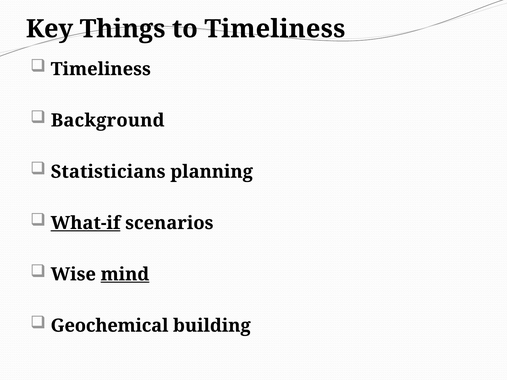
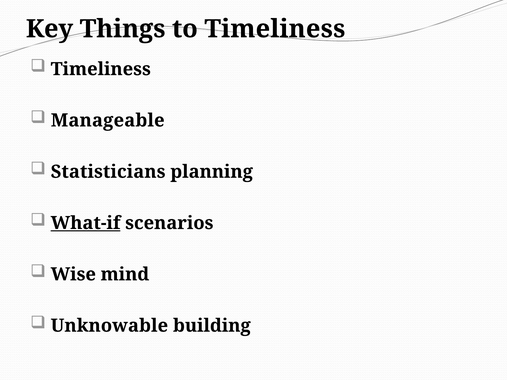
Background: Background -> Manageable
mind underline: present -> none
Geochemical: Geochemical -> Unknowable
